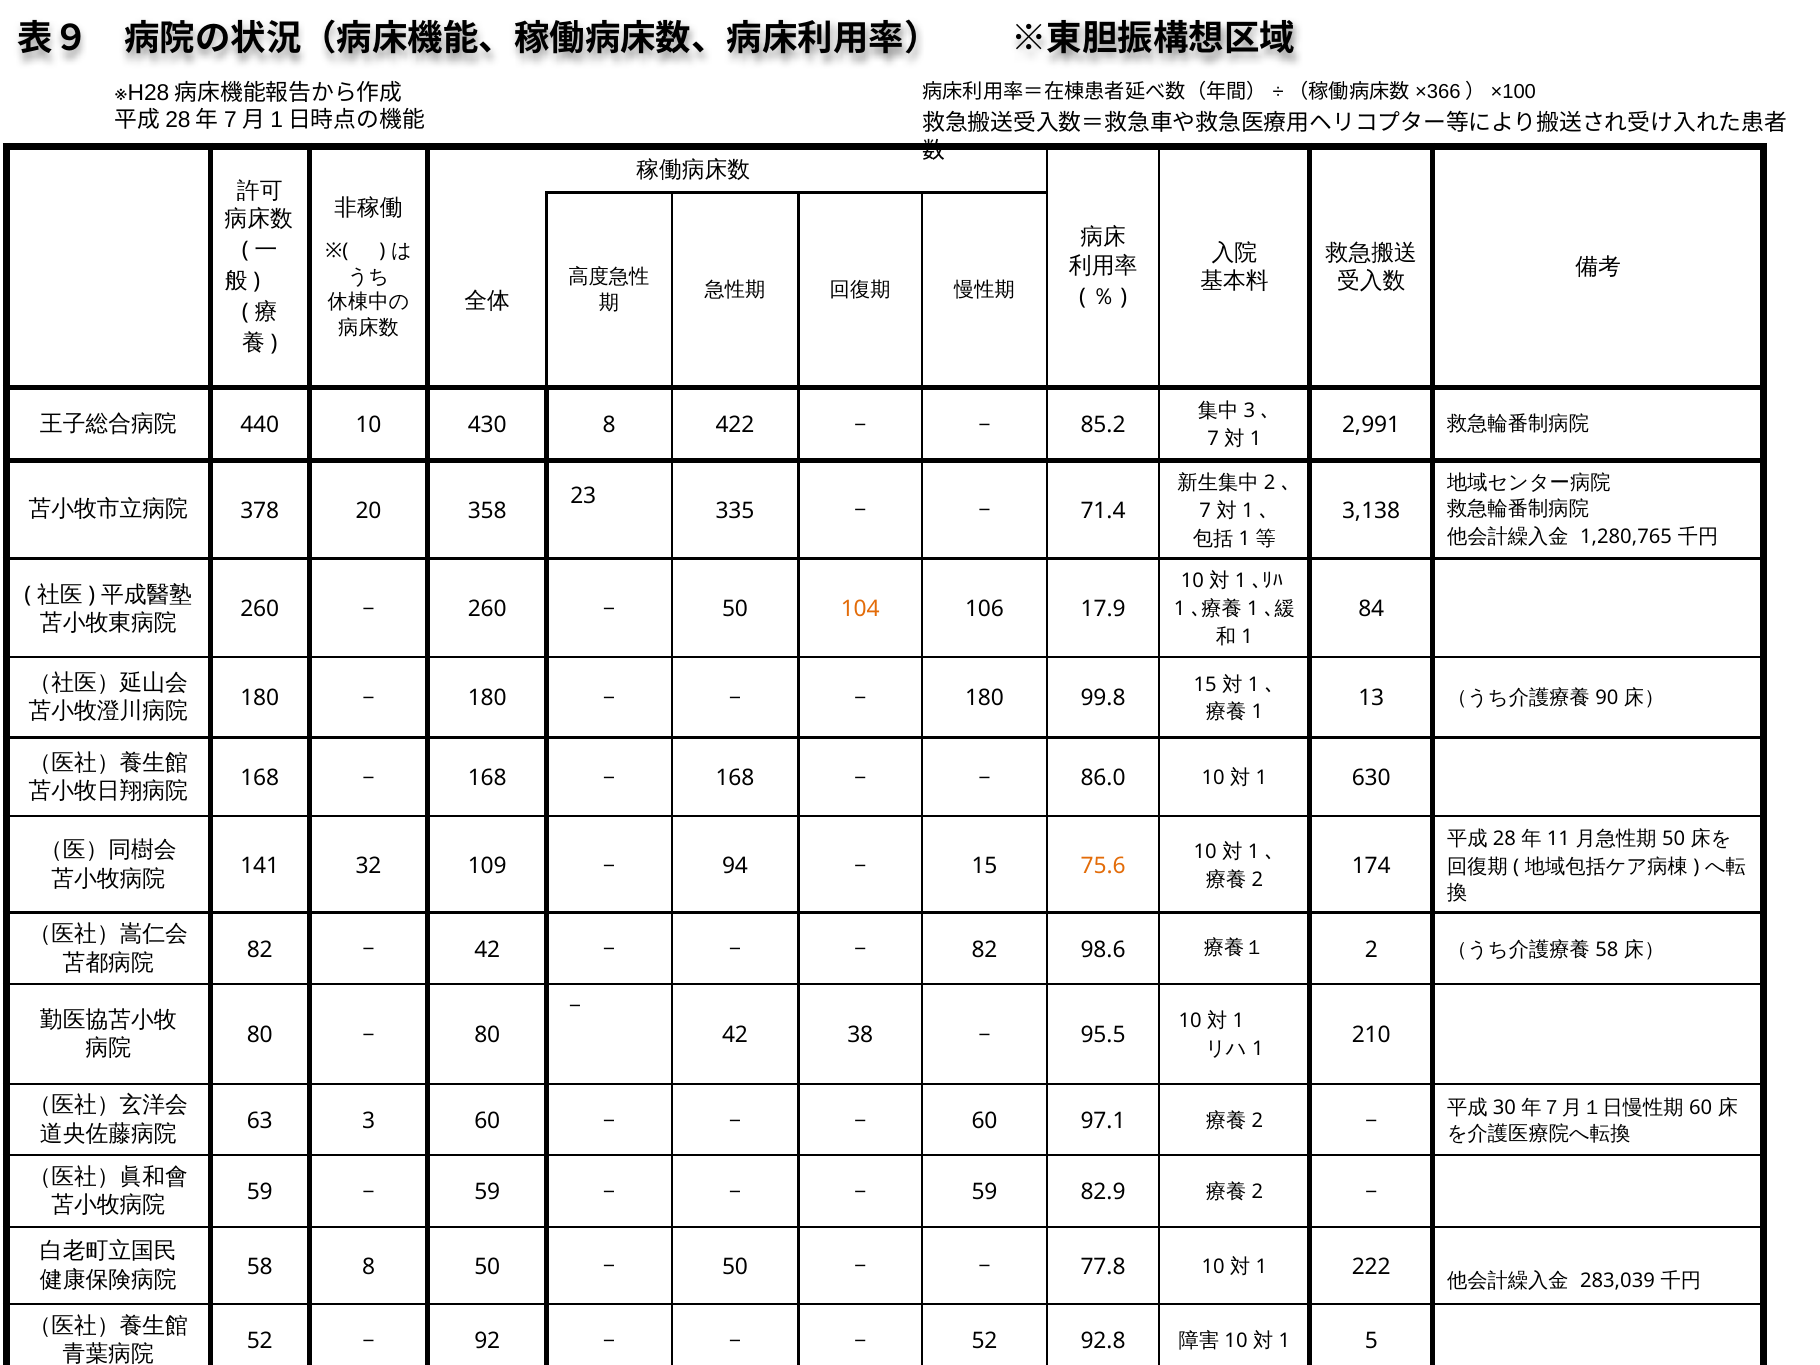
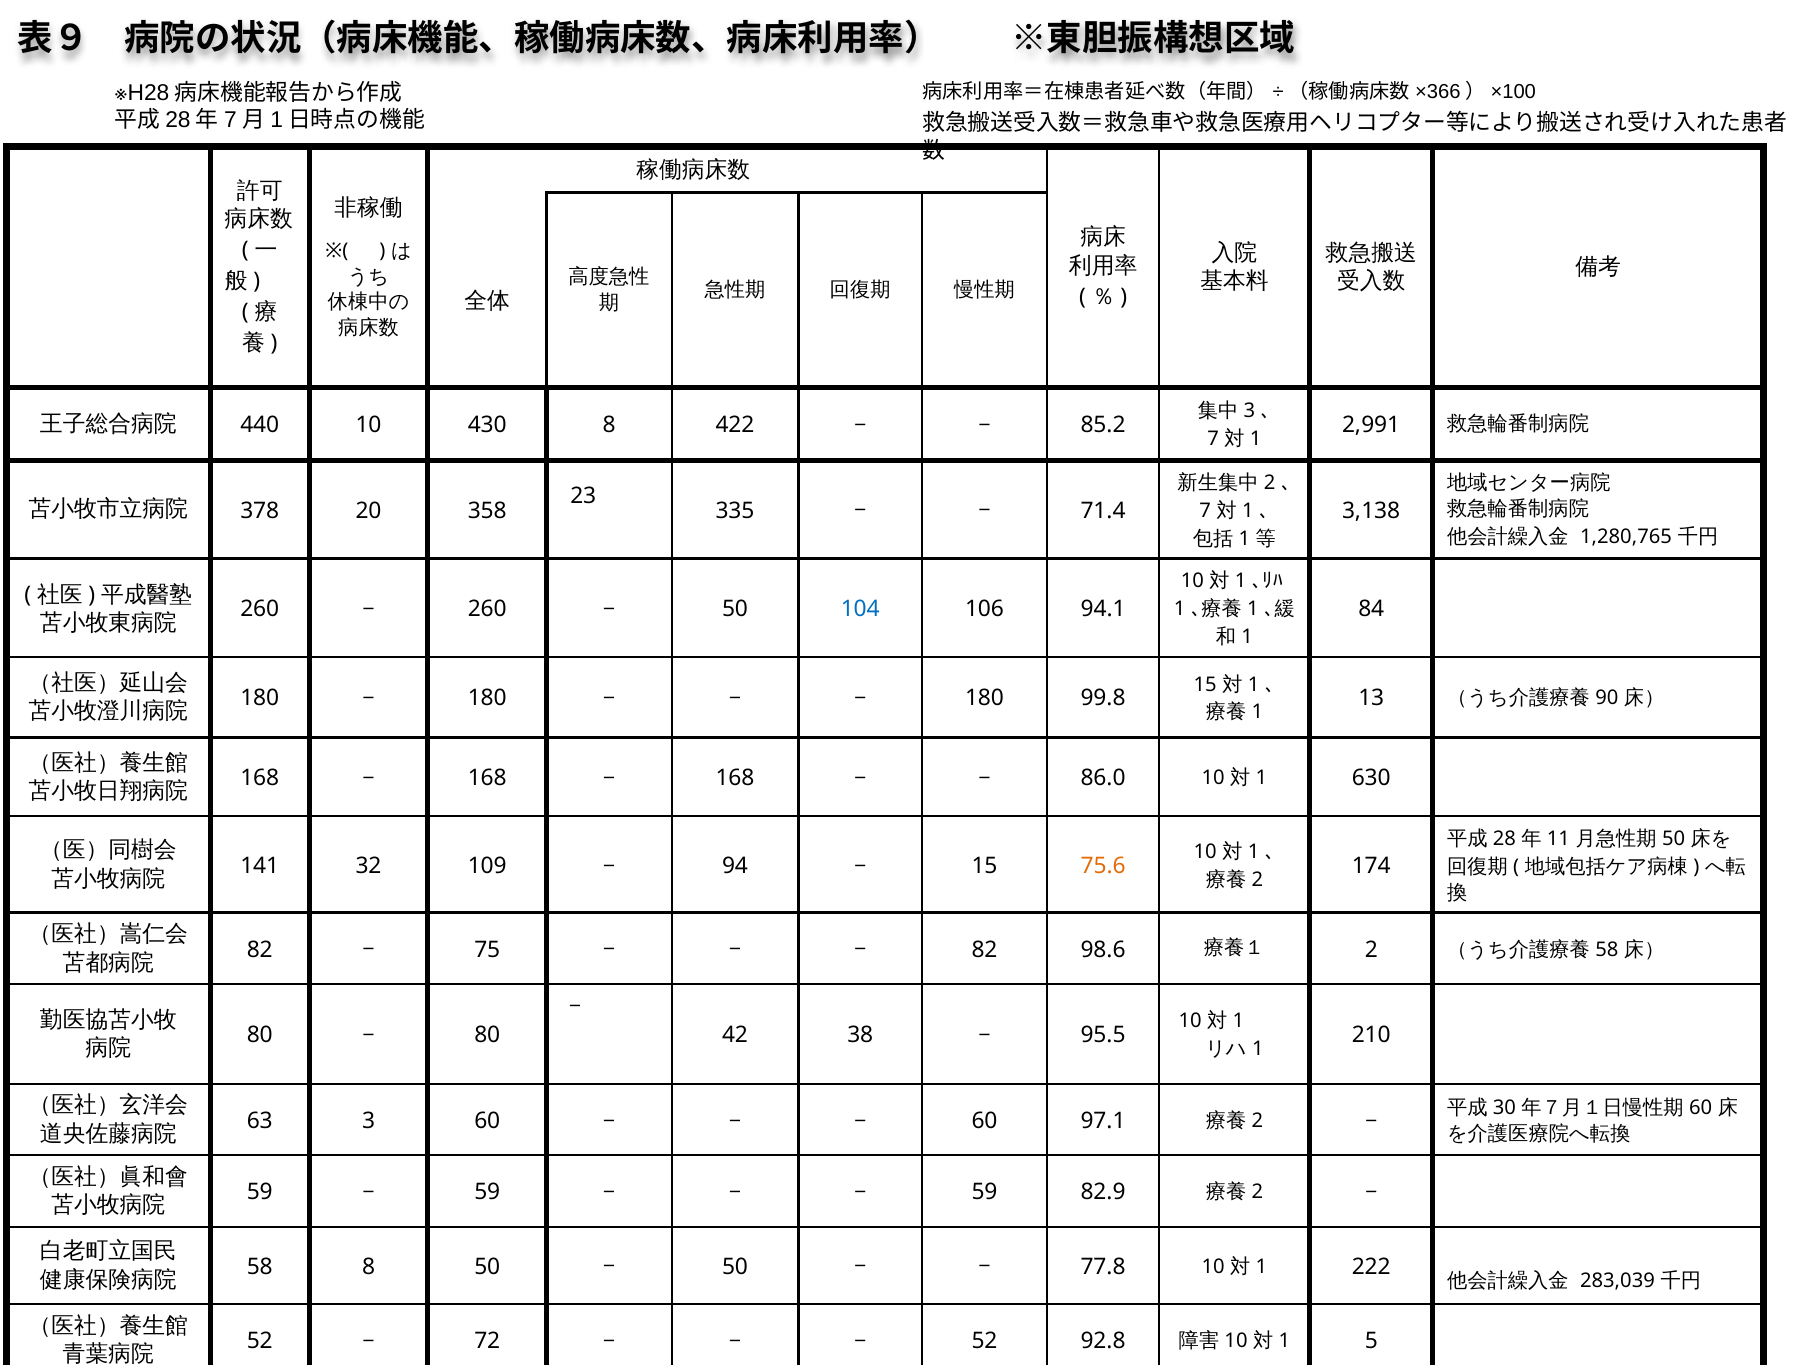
104 colour: orange -> blue
17.9: 17.9 -> 94.1
42 at (487, 949): 42 -> 75
92: 92 -> 72
